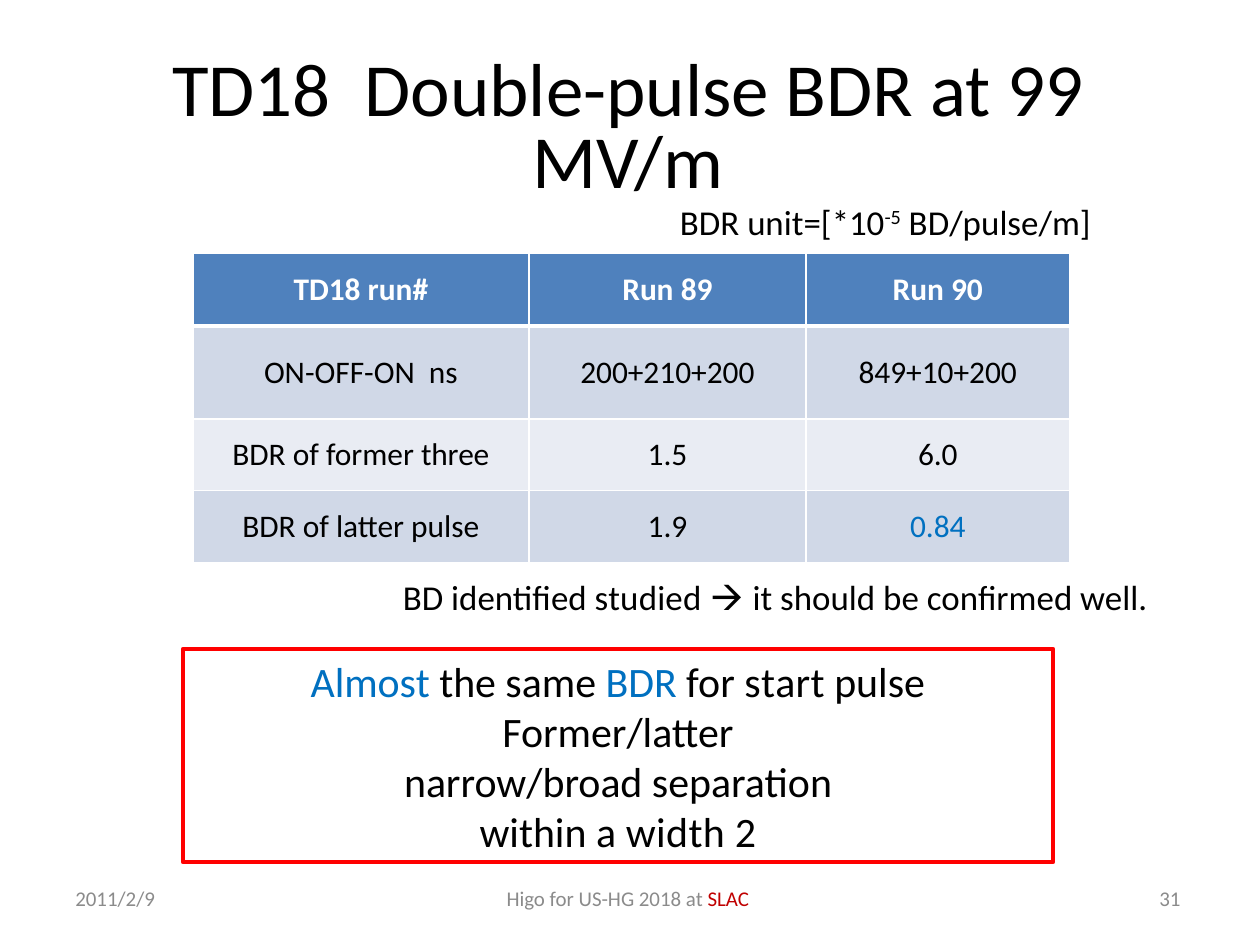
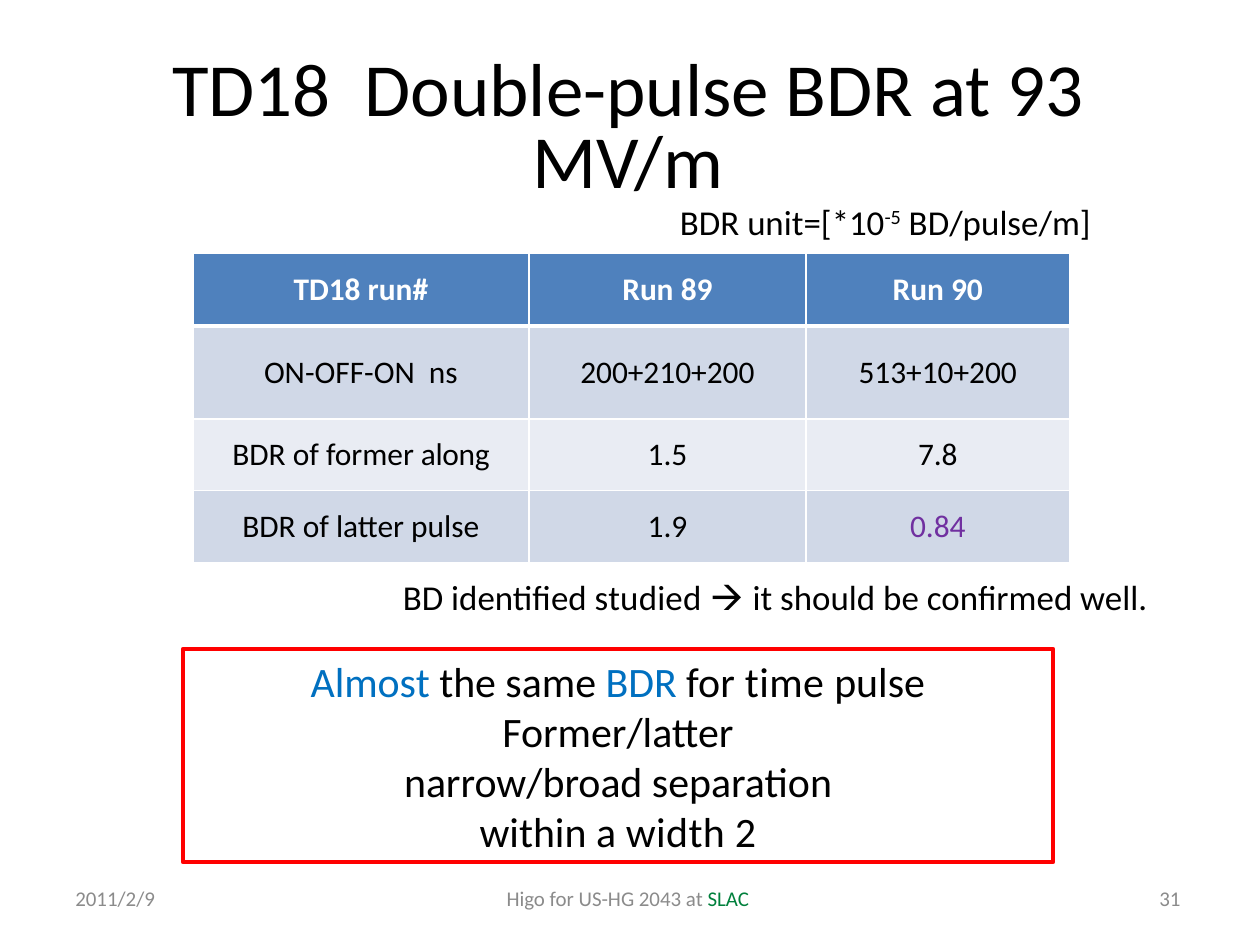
99: 99 -> 93
849+10+200: 849+10+200 -> 513+10+200
three: three -> along
6.0: 6.0 -> 7.8
0.84 colour: blue -> purple
start: start -> time
2018: 2018 -> 2043
SLAC colour: red -> green
